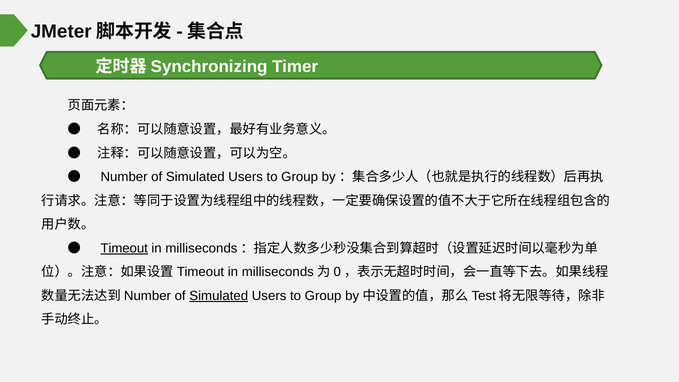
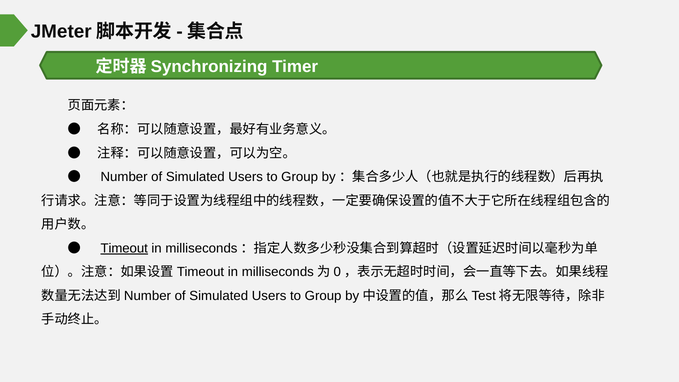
Simulated at (219, 296) underline: present -> none
